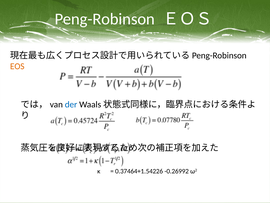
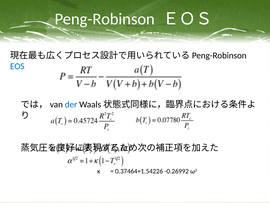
EOS colour: orange -> blue
